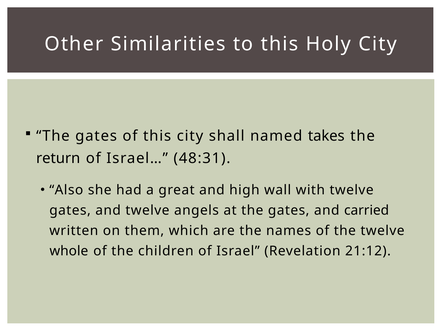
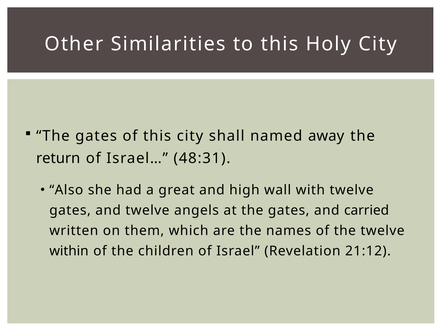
takes: takes -> away
whole: whole -> within
